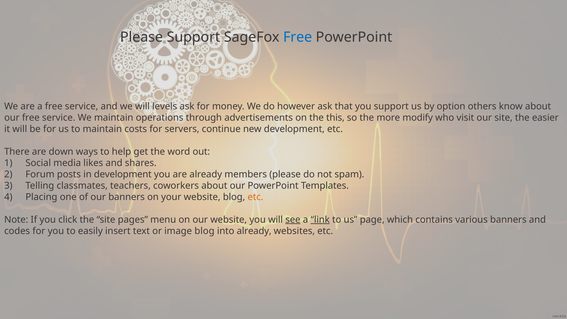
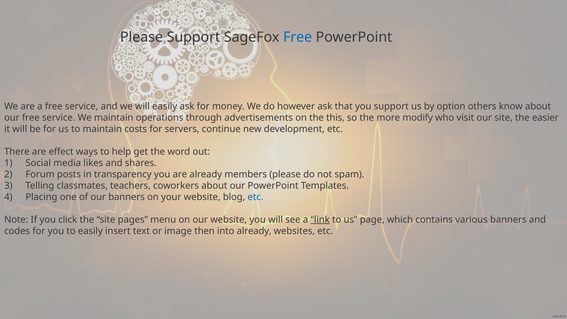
will levels: levels -> easily
down: down -> effect
in development: development -> transparency
etc at (255, 197) colour: orange -> blue
see underline: present -> none
image blog: blog -> then
